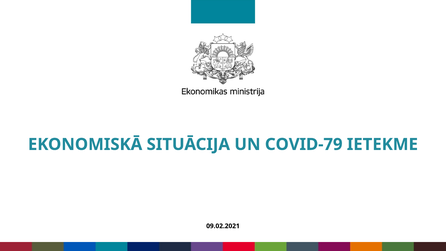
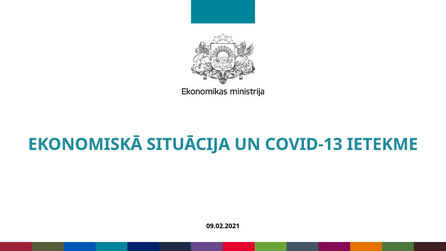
COVID-79: COVID-79 -> COVID-13
